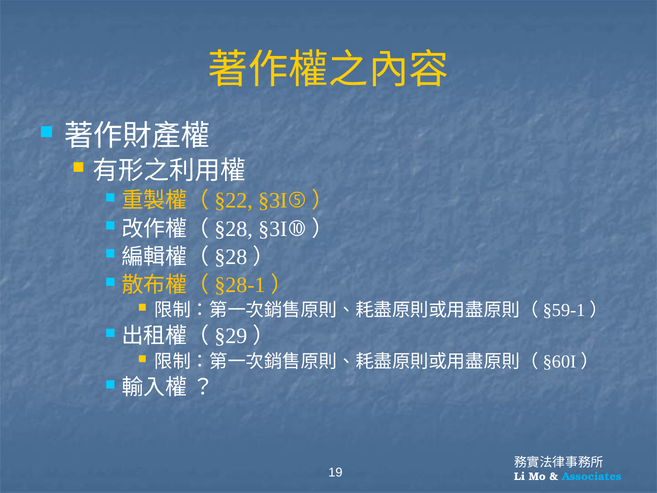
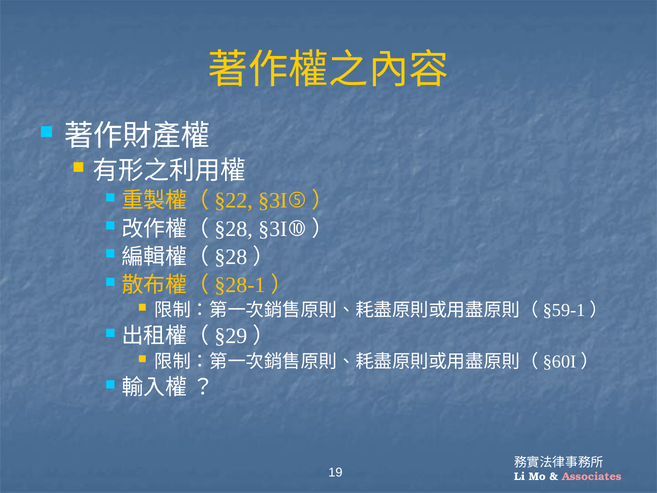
Associates colour: light blue -> pink
